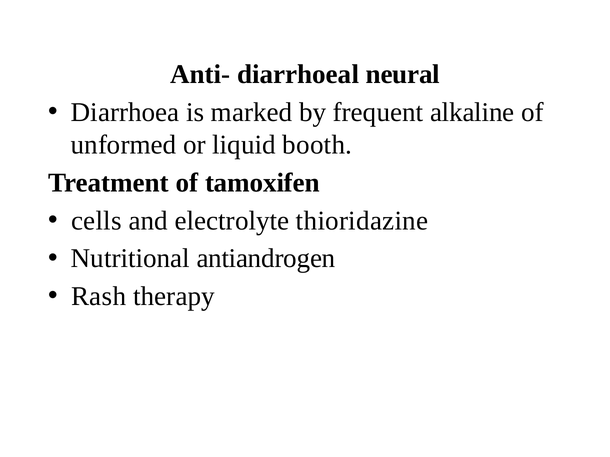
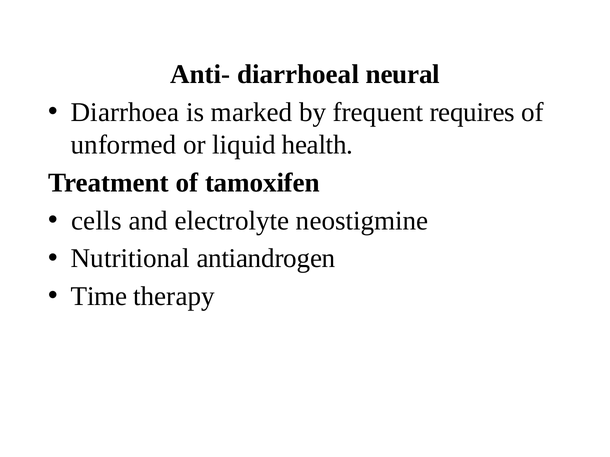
alkaline: alkaline -> requires
booth: booth -> health
thioridazine: thioridazine -> neostigmine
Rash: Rash -> Time
